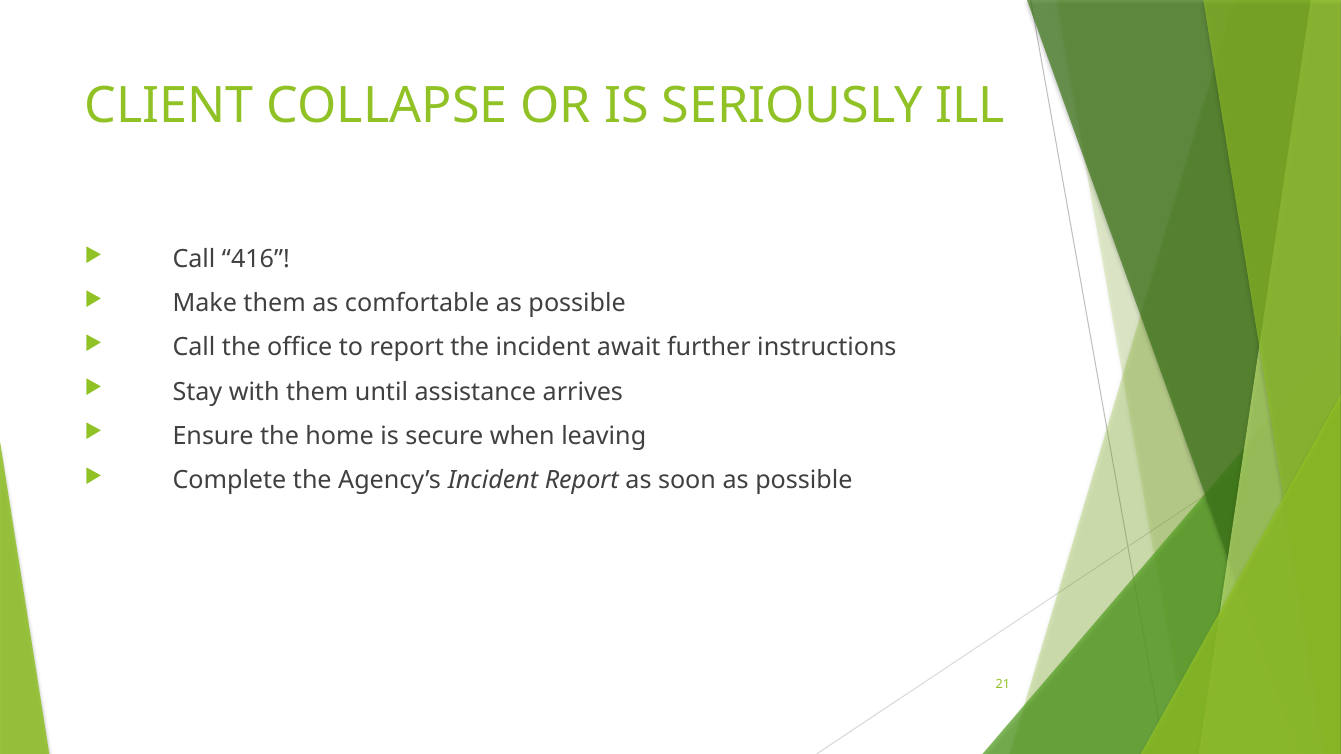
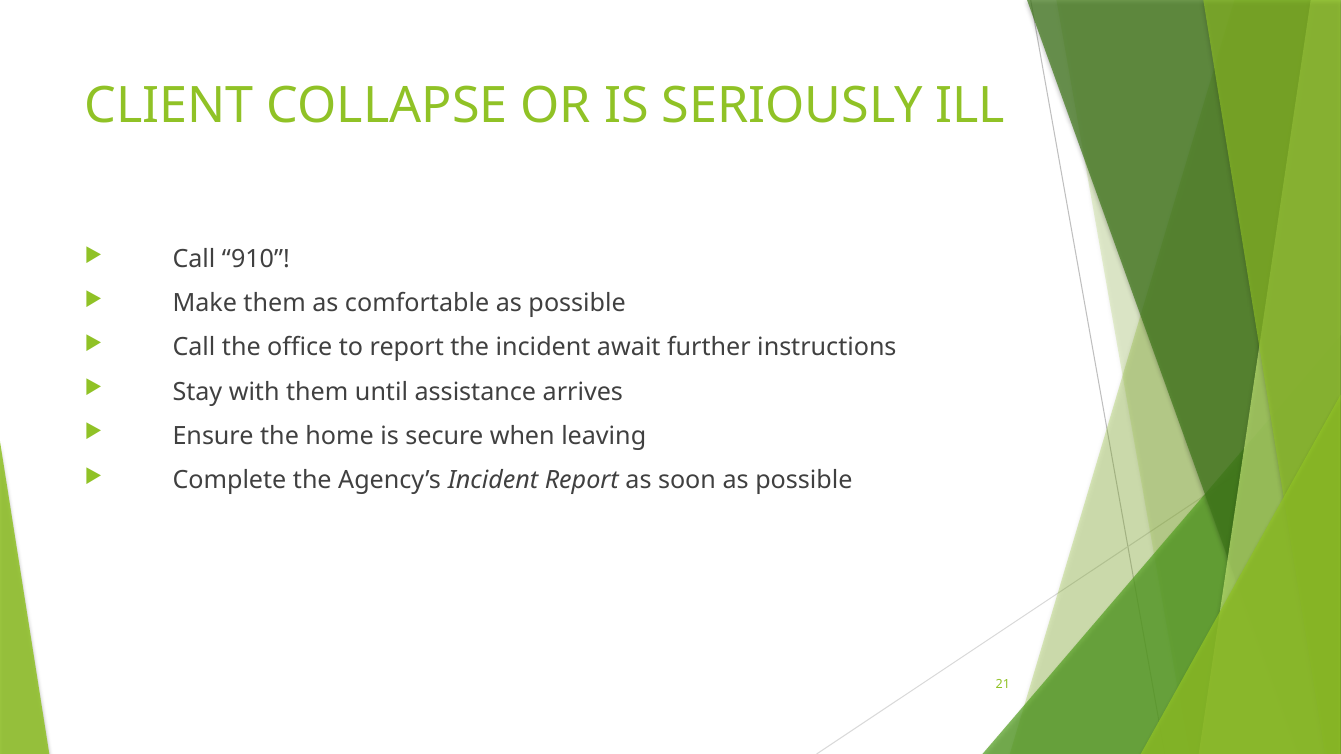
416: 416 -> 910
